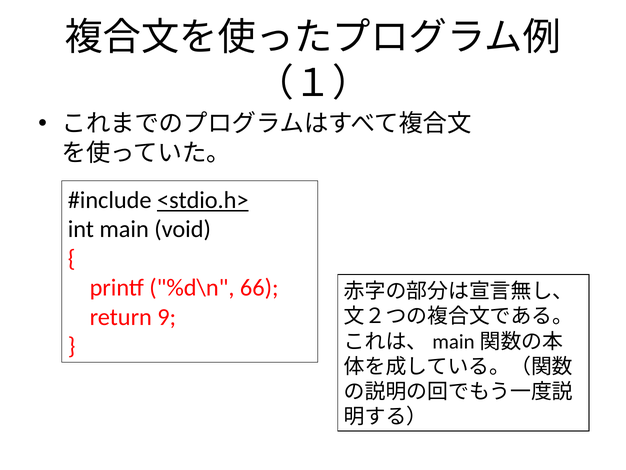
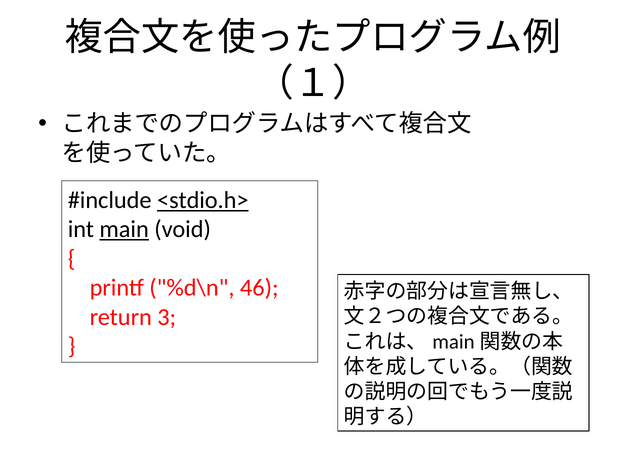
main underline: none -> present
66: 66 -> 46
9: 9 -> 3
